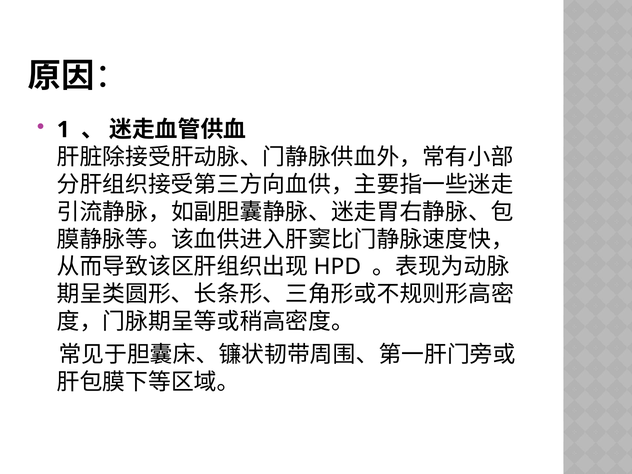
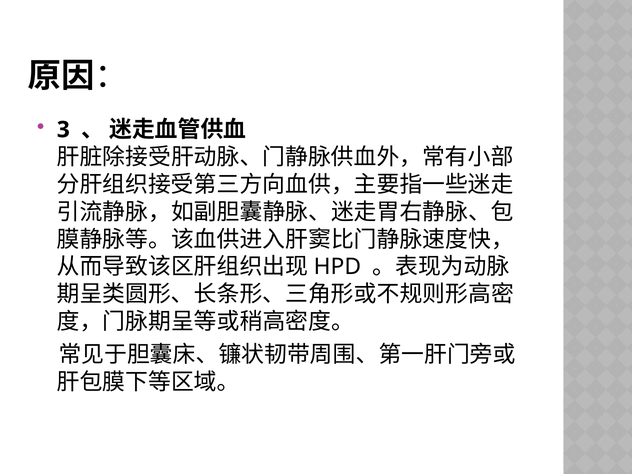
1: 1 -> 3
